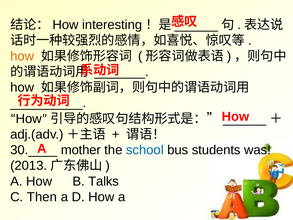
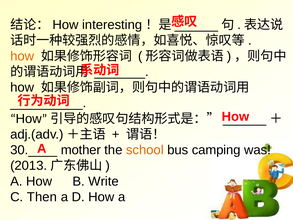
school colour: blue -> orange
students: students -> camping
Talks: Talks -> Write
